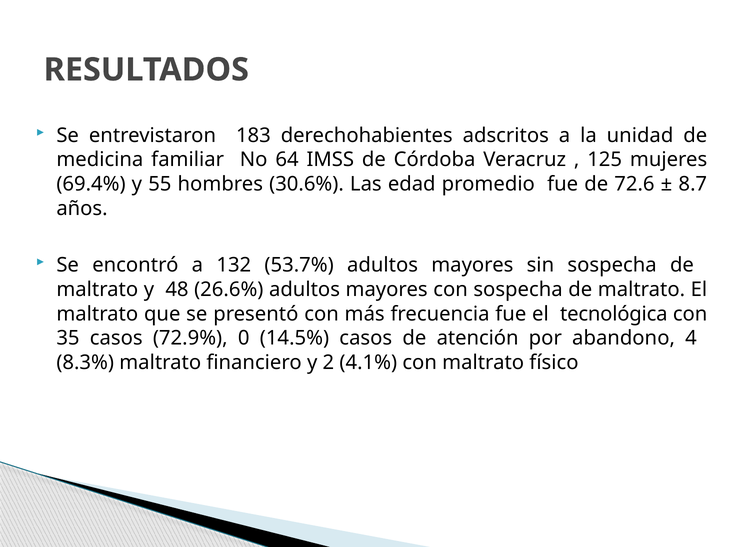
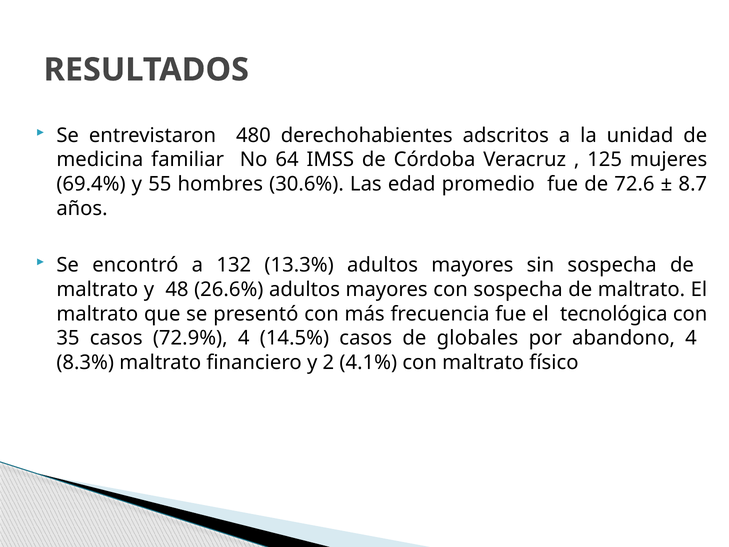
183: 183 -> 480
53.7%: 53.7% -> 13.3%
72.9% 0: 0 -> 4
atención: atención -> globales
